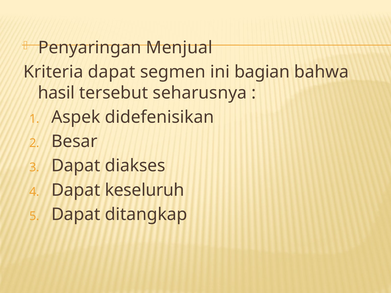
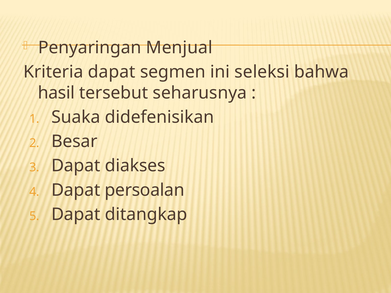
bagian: bagian -> seleksi
Aspek: Aspek -> Suaka
keseluruh: keseluruh -> persoalan
